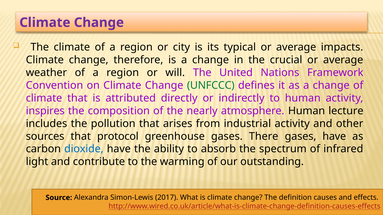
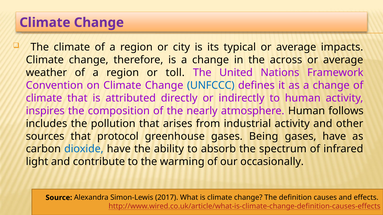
crucial: crucial -> across
will: will -> toll
UNFCCC colour: green -> blue
lecture: lecture -> follows
There: There -> Being
outstanding: outstanding -> occasionally
